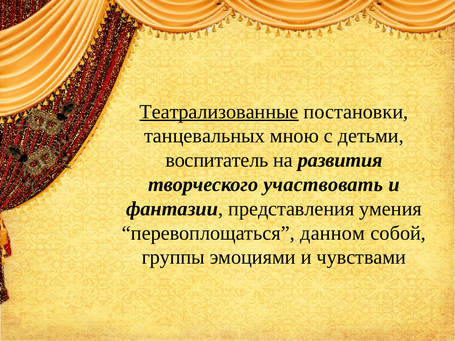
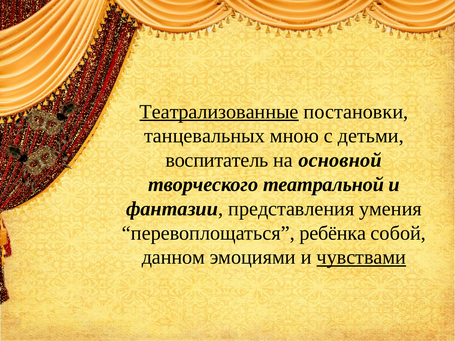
развития: развития -> основной
участвовать: участвовать -> театральной
данном: данном -> ребёнка
группы: группы -> данном
чувствами underline: none -> present
